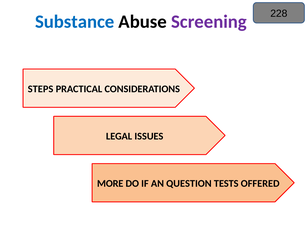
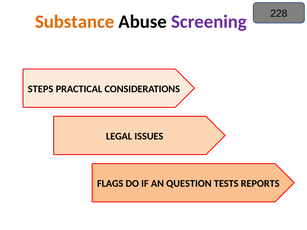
Substance colour: blue -> orange
MORE: MORE -> FLAGS
OFFERED: OFFERED -> REPORTS
